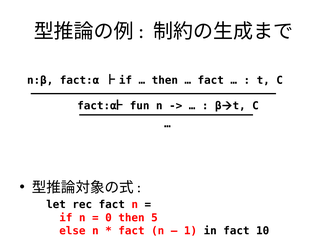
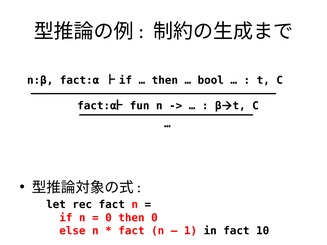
fact at (211, 80): fact -> bool
then 5: 5 -> 0
